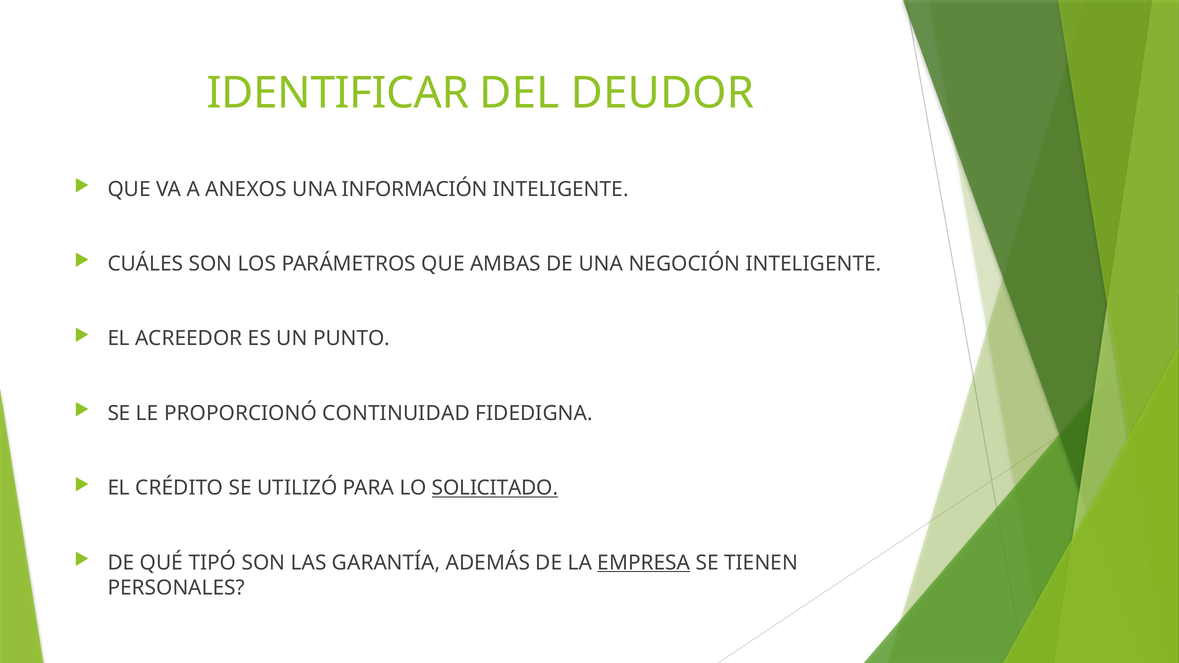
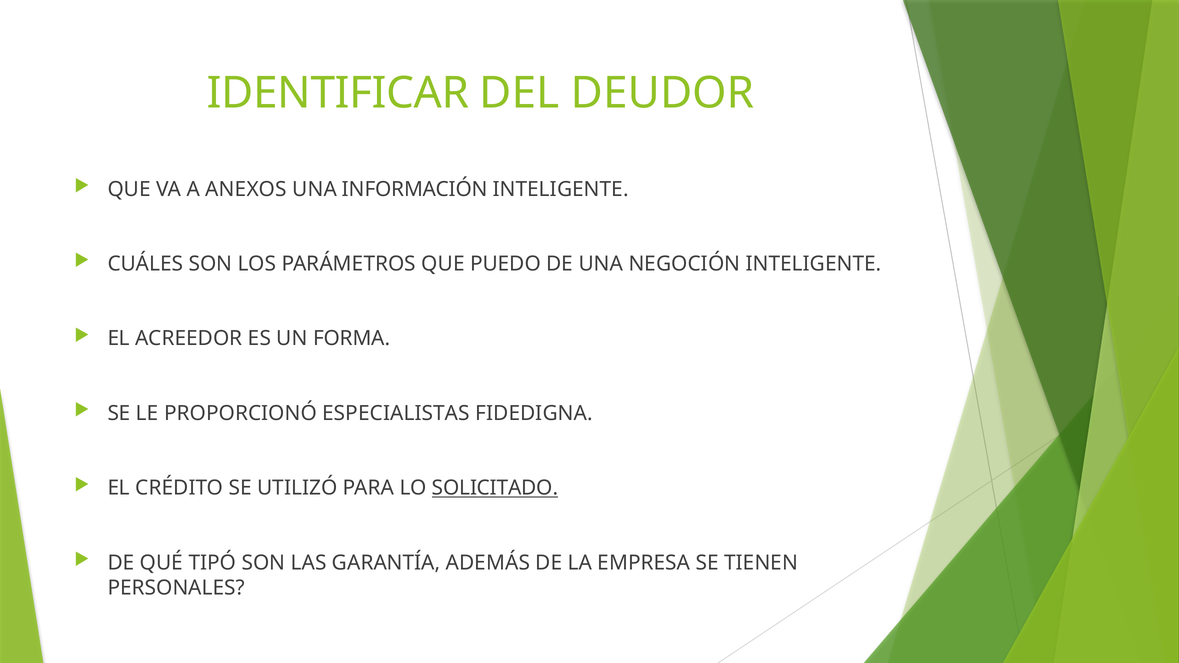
AMBAS: AMBAS -> PUEDO
PUNTO: PUNTO -> FORMA
CONTINUIDAD: CONTINUIDAD -> ESPECIALISTAS
EMPRESA underline: present -> none
